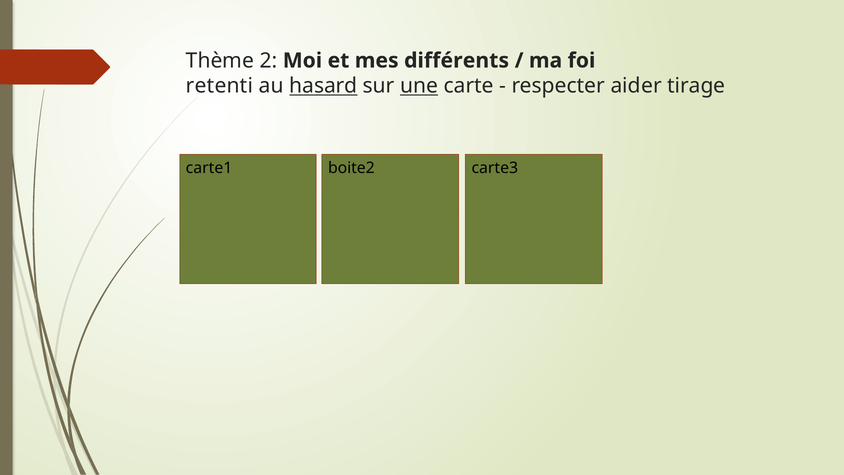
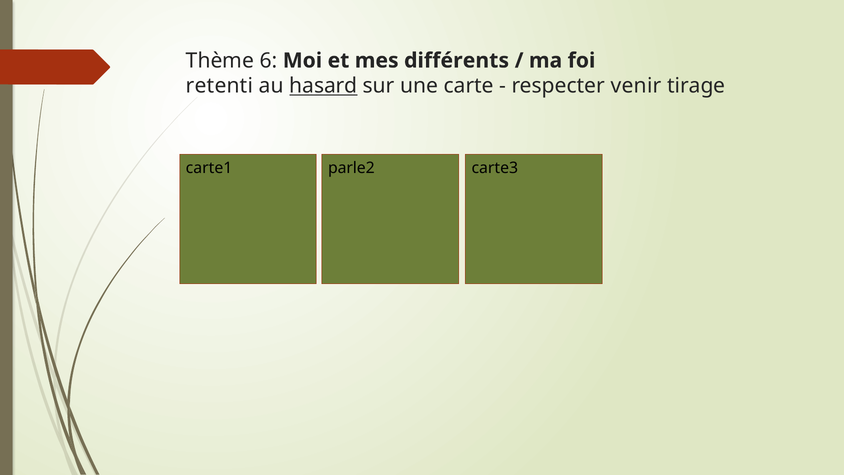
2: 2 -> 6
une underline: present -> none
aider: aider -> venir
boite2: boite2 -> parle2
